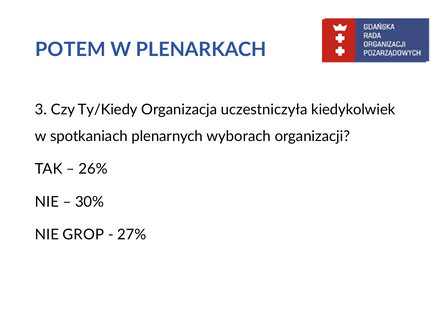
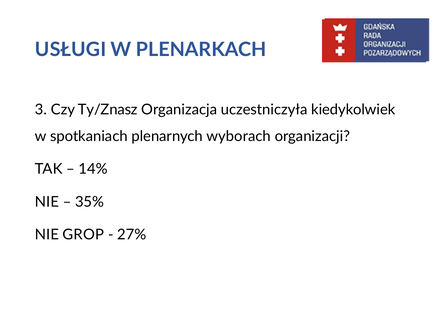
POTEM: POTEM -> USŁUGI
Ty/Kiedy: Ty/Kiedy -> Ty/Znasz
26%: 26% -> 14%
30%: 30% -> 35%
